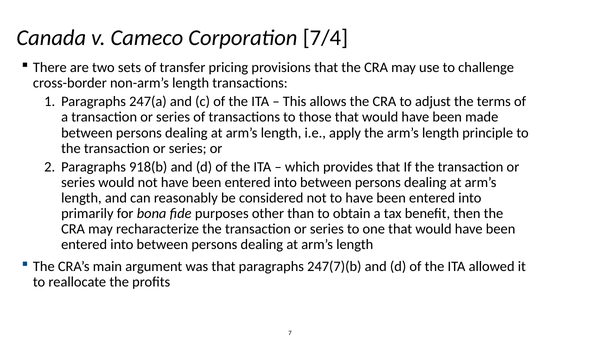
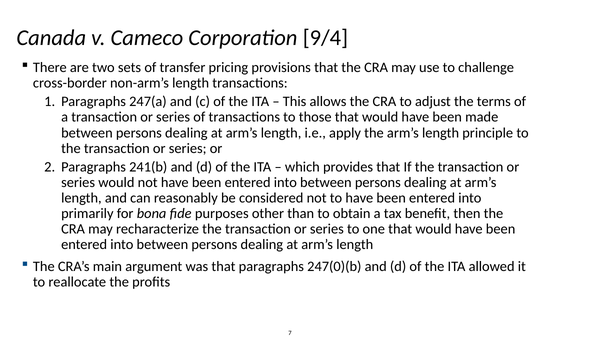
7/4: 7/4 -> 9/4
918(b: 918(b -> 241(b
247(7)(b: 247(7)(b -> 247(0)(b
